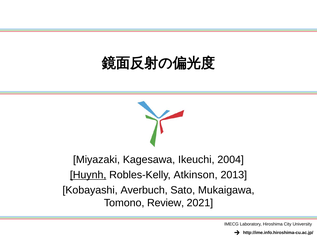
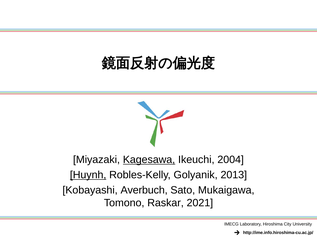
Kagesawa underline: none -> present
Atkinson: Atkinson -> Golyanik
Review: Review -> Raskar
